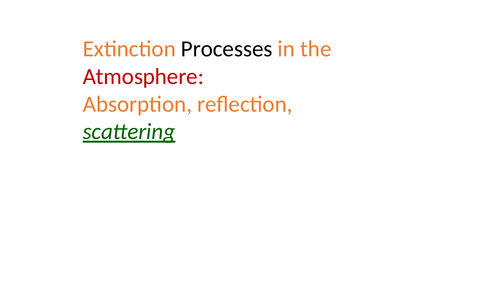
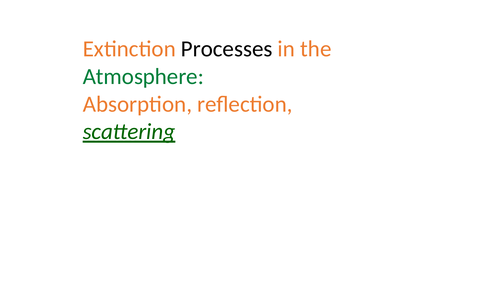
Atmosphere colour: red -> green
